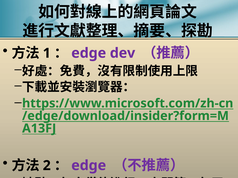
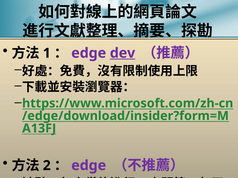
dev underline: none -> present
